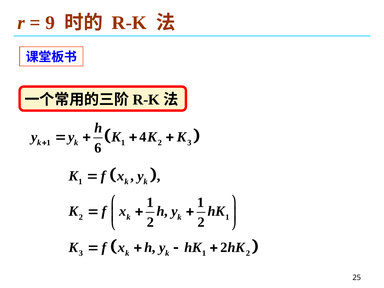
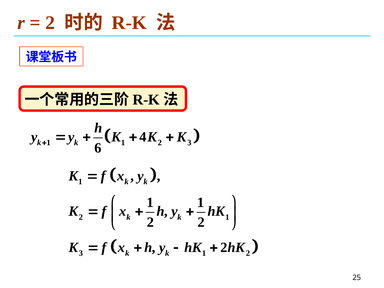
9 at (50, 23): 9 -> 2
